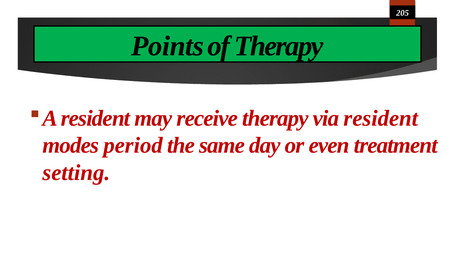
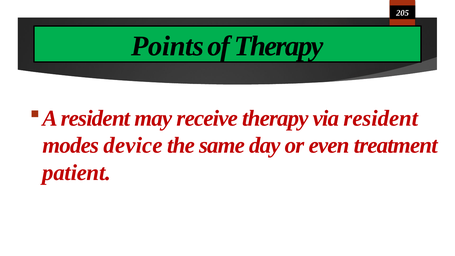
period: period -> device
setting: setting -> patient
